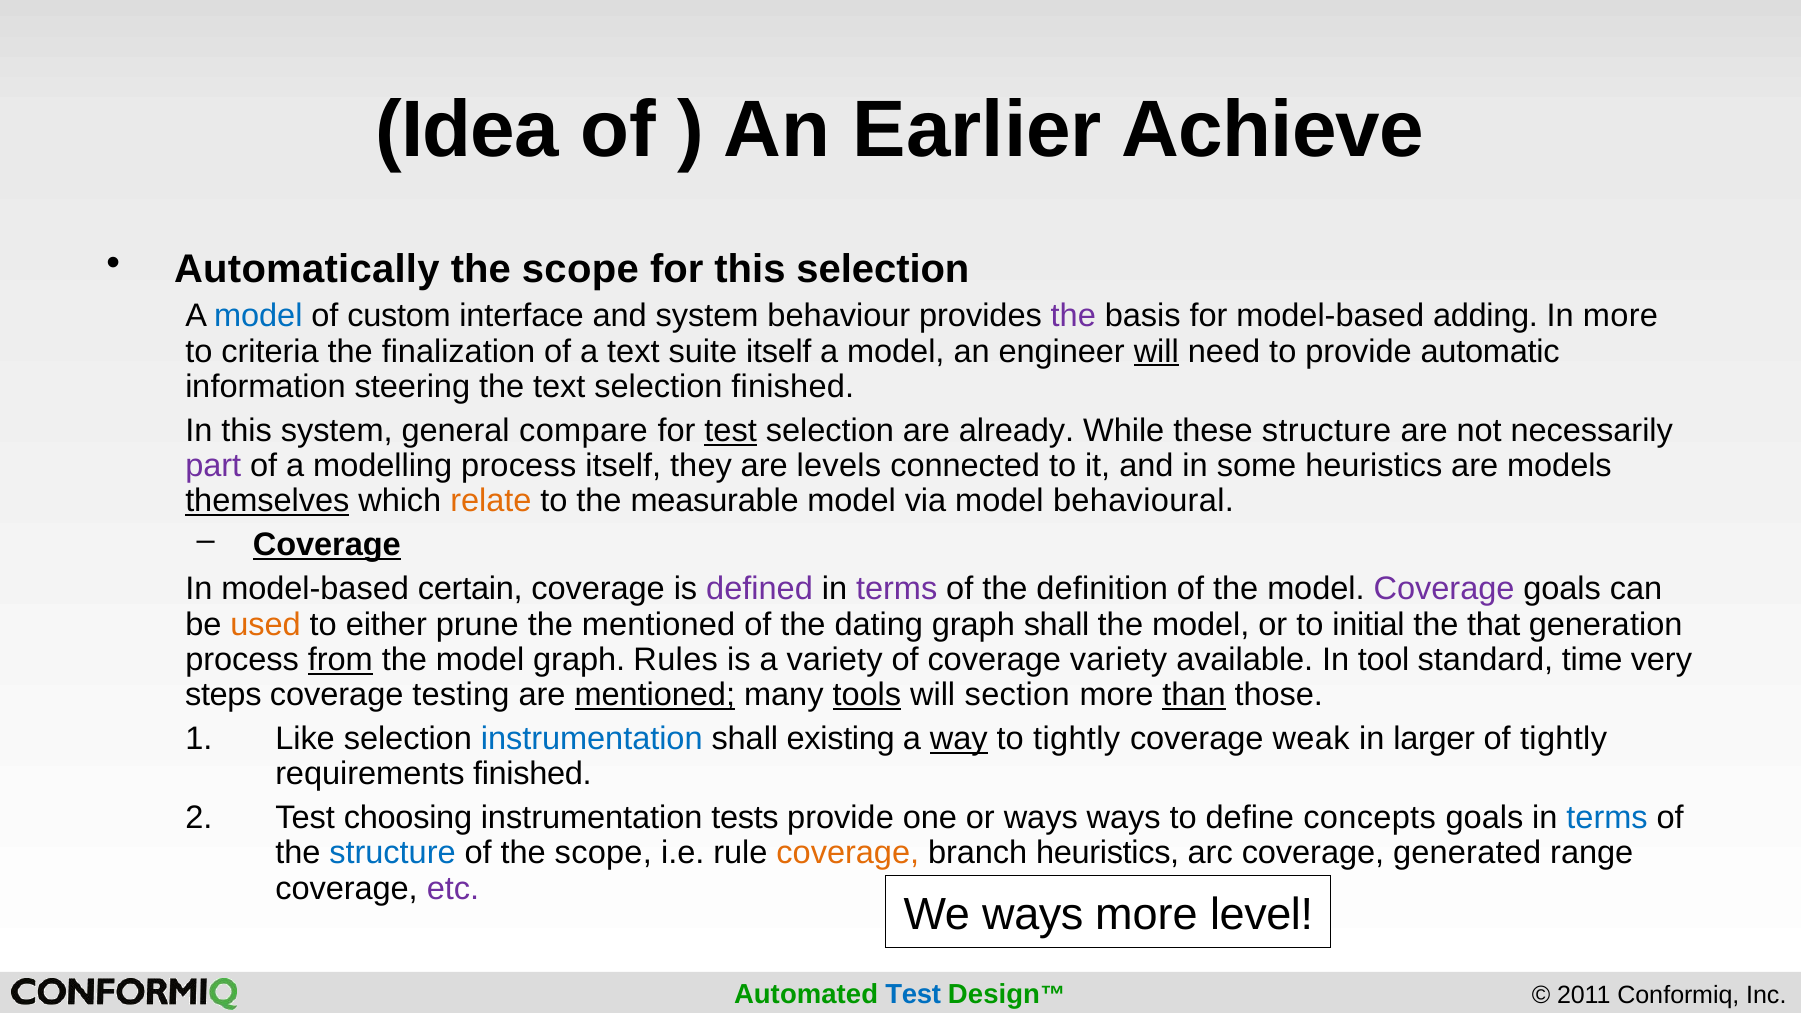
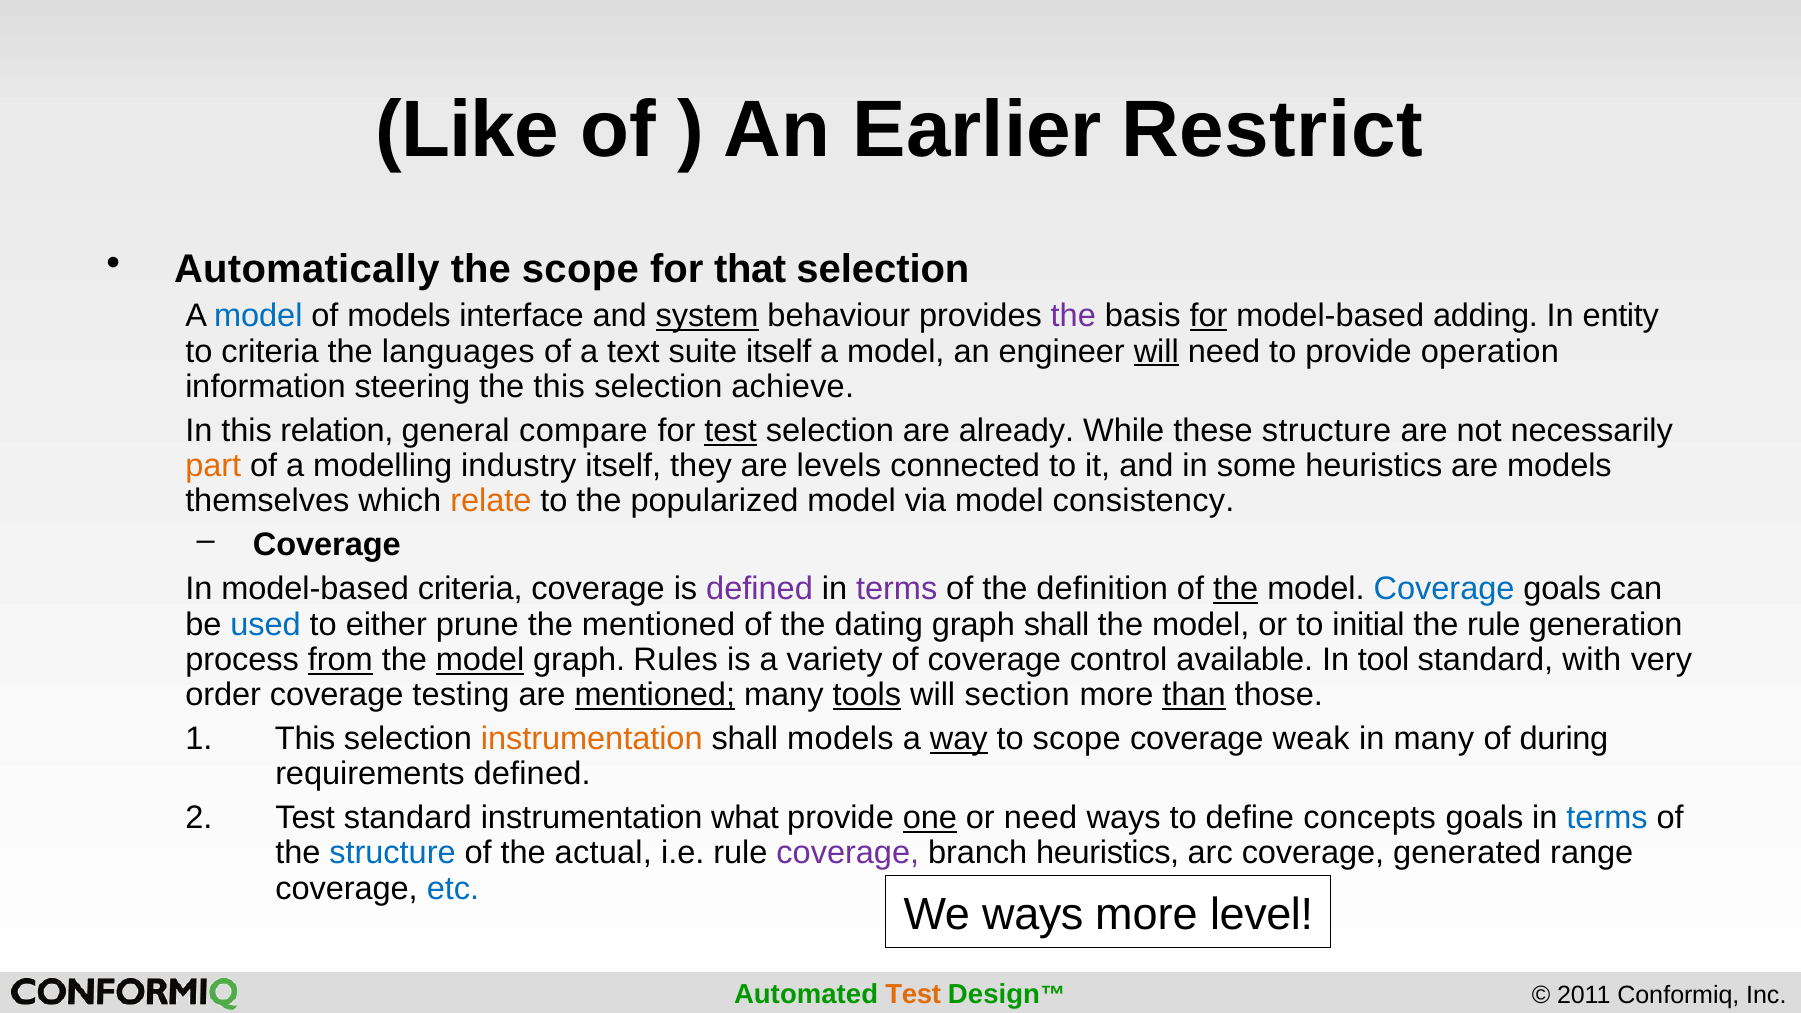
Idea: Idea -> Like
Achieve: Achieve -> Restrict
for this: this -> that
of custom: custom -> models
system at (707, 316) underline: none -> present
for at (1208, 316) underline: none -> present
In more: more -> entity
finalization: finalization -> languages
automatic: automatic -> operation
the text: text -> this
selection finished: finished -> achieve
this system: system -> relation
part colour: purple -> orange
modelling process: process -> industry
themselves underline: present -> none
measurable: measurable -> popularized
behavioural: behavioural -> consistency
Coverage at (327, 545) underline: present -> none
model-based certain: certain -> criteria
the at (1236, 589) underline: none -> present
Coverage at (1444, 589) colour: purple -> blue
used colour: orange -> blue
the that: that -> rule
model at (480, 660) underline: none -> present
coverage variety: variety -> control
time: time -> with
steps: steps -> order
Like at (305, 739): Like -> This
instrumentation at (592, 739) colour: blue -> orange
shall existing: existing -> models
to tightly: tightly -> scope
in larger: larger -> many
of tightly: tightly -> during
requirements finished: finished -> defined
Test choosing: choosing -> standard
tests: tests -> what
one underline: none -> present
or ways: ways -> need
of the scope: scope -> actual
coverage at (848, 853) colour: orange -> purple
etc colour: purple -> blue
Test at (913, 994) colour: blue -> orange
